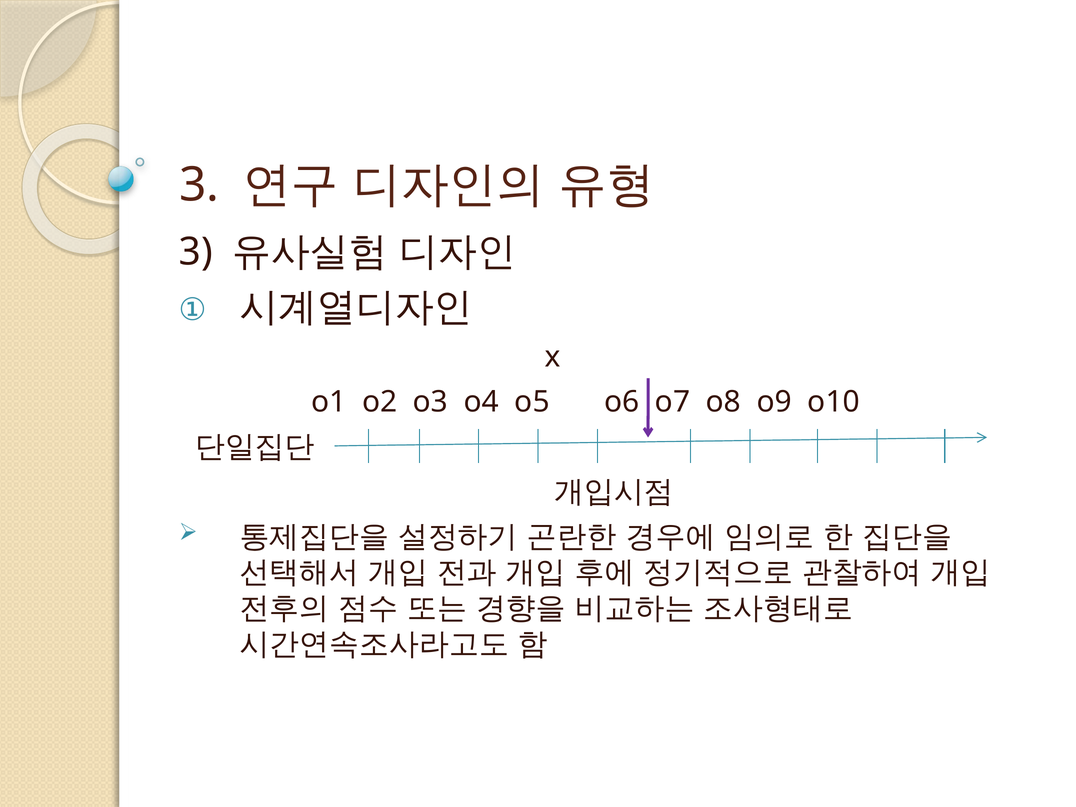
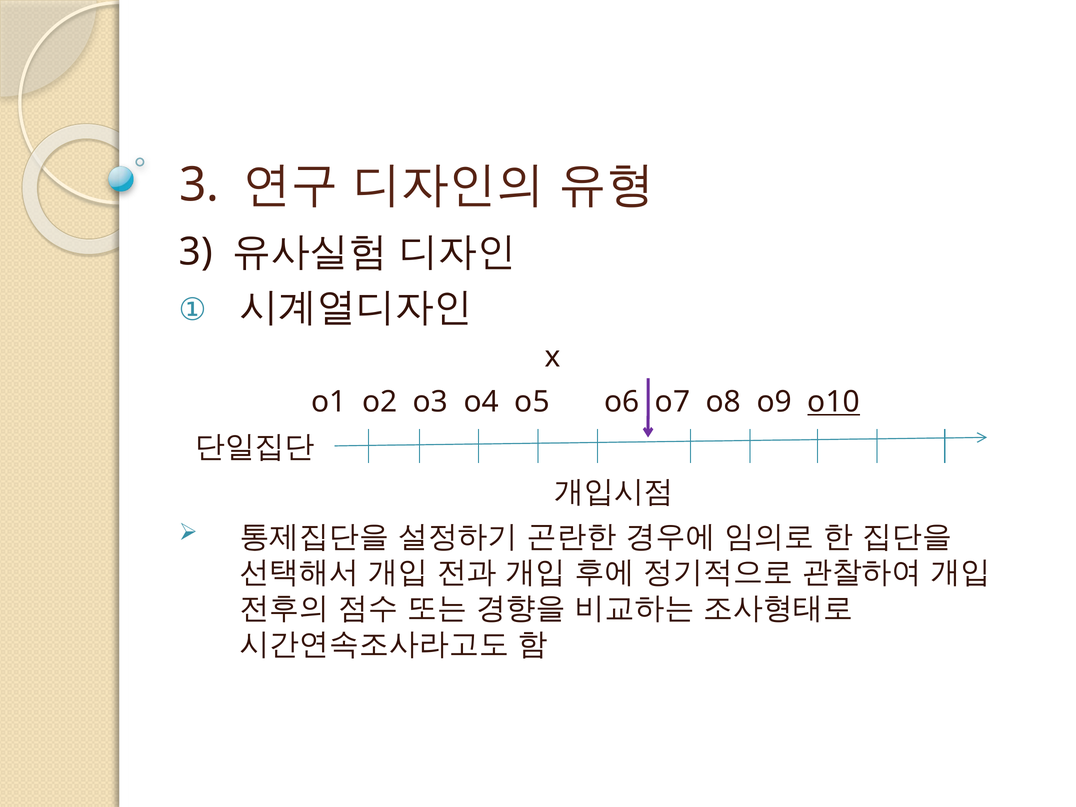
o10 underline: none -> present
